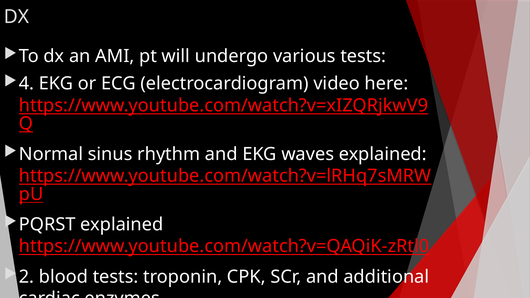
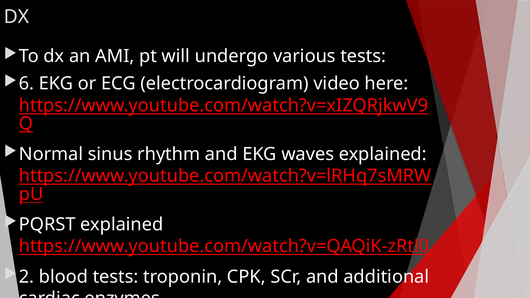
4: 4 -> 6
